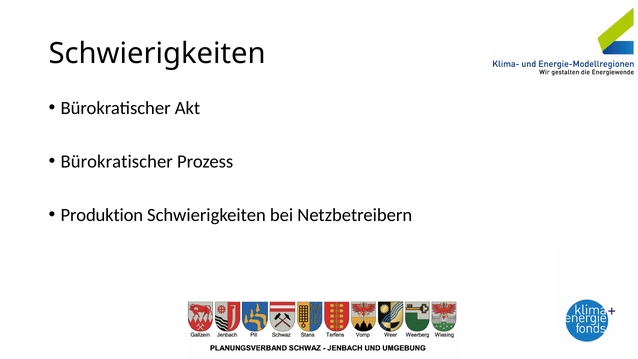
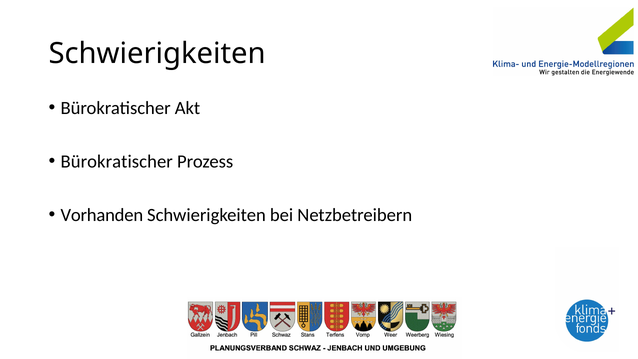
Produktion: Produktion -> Vorhanden
